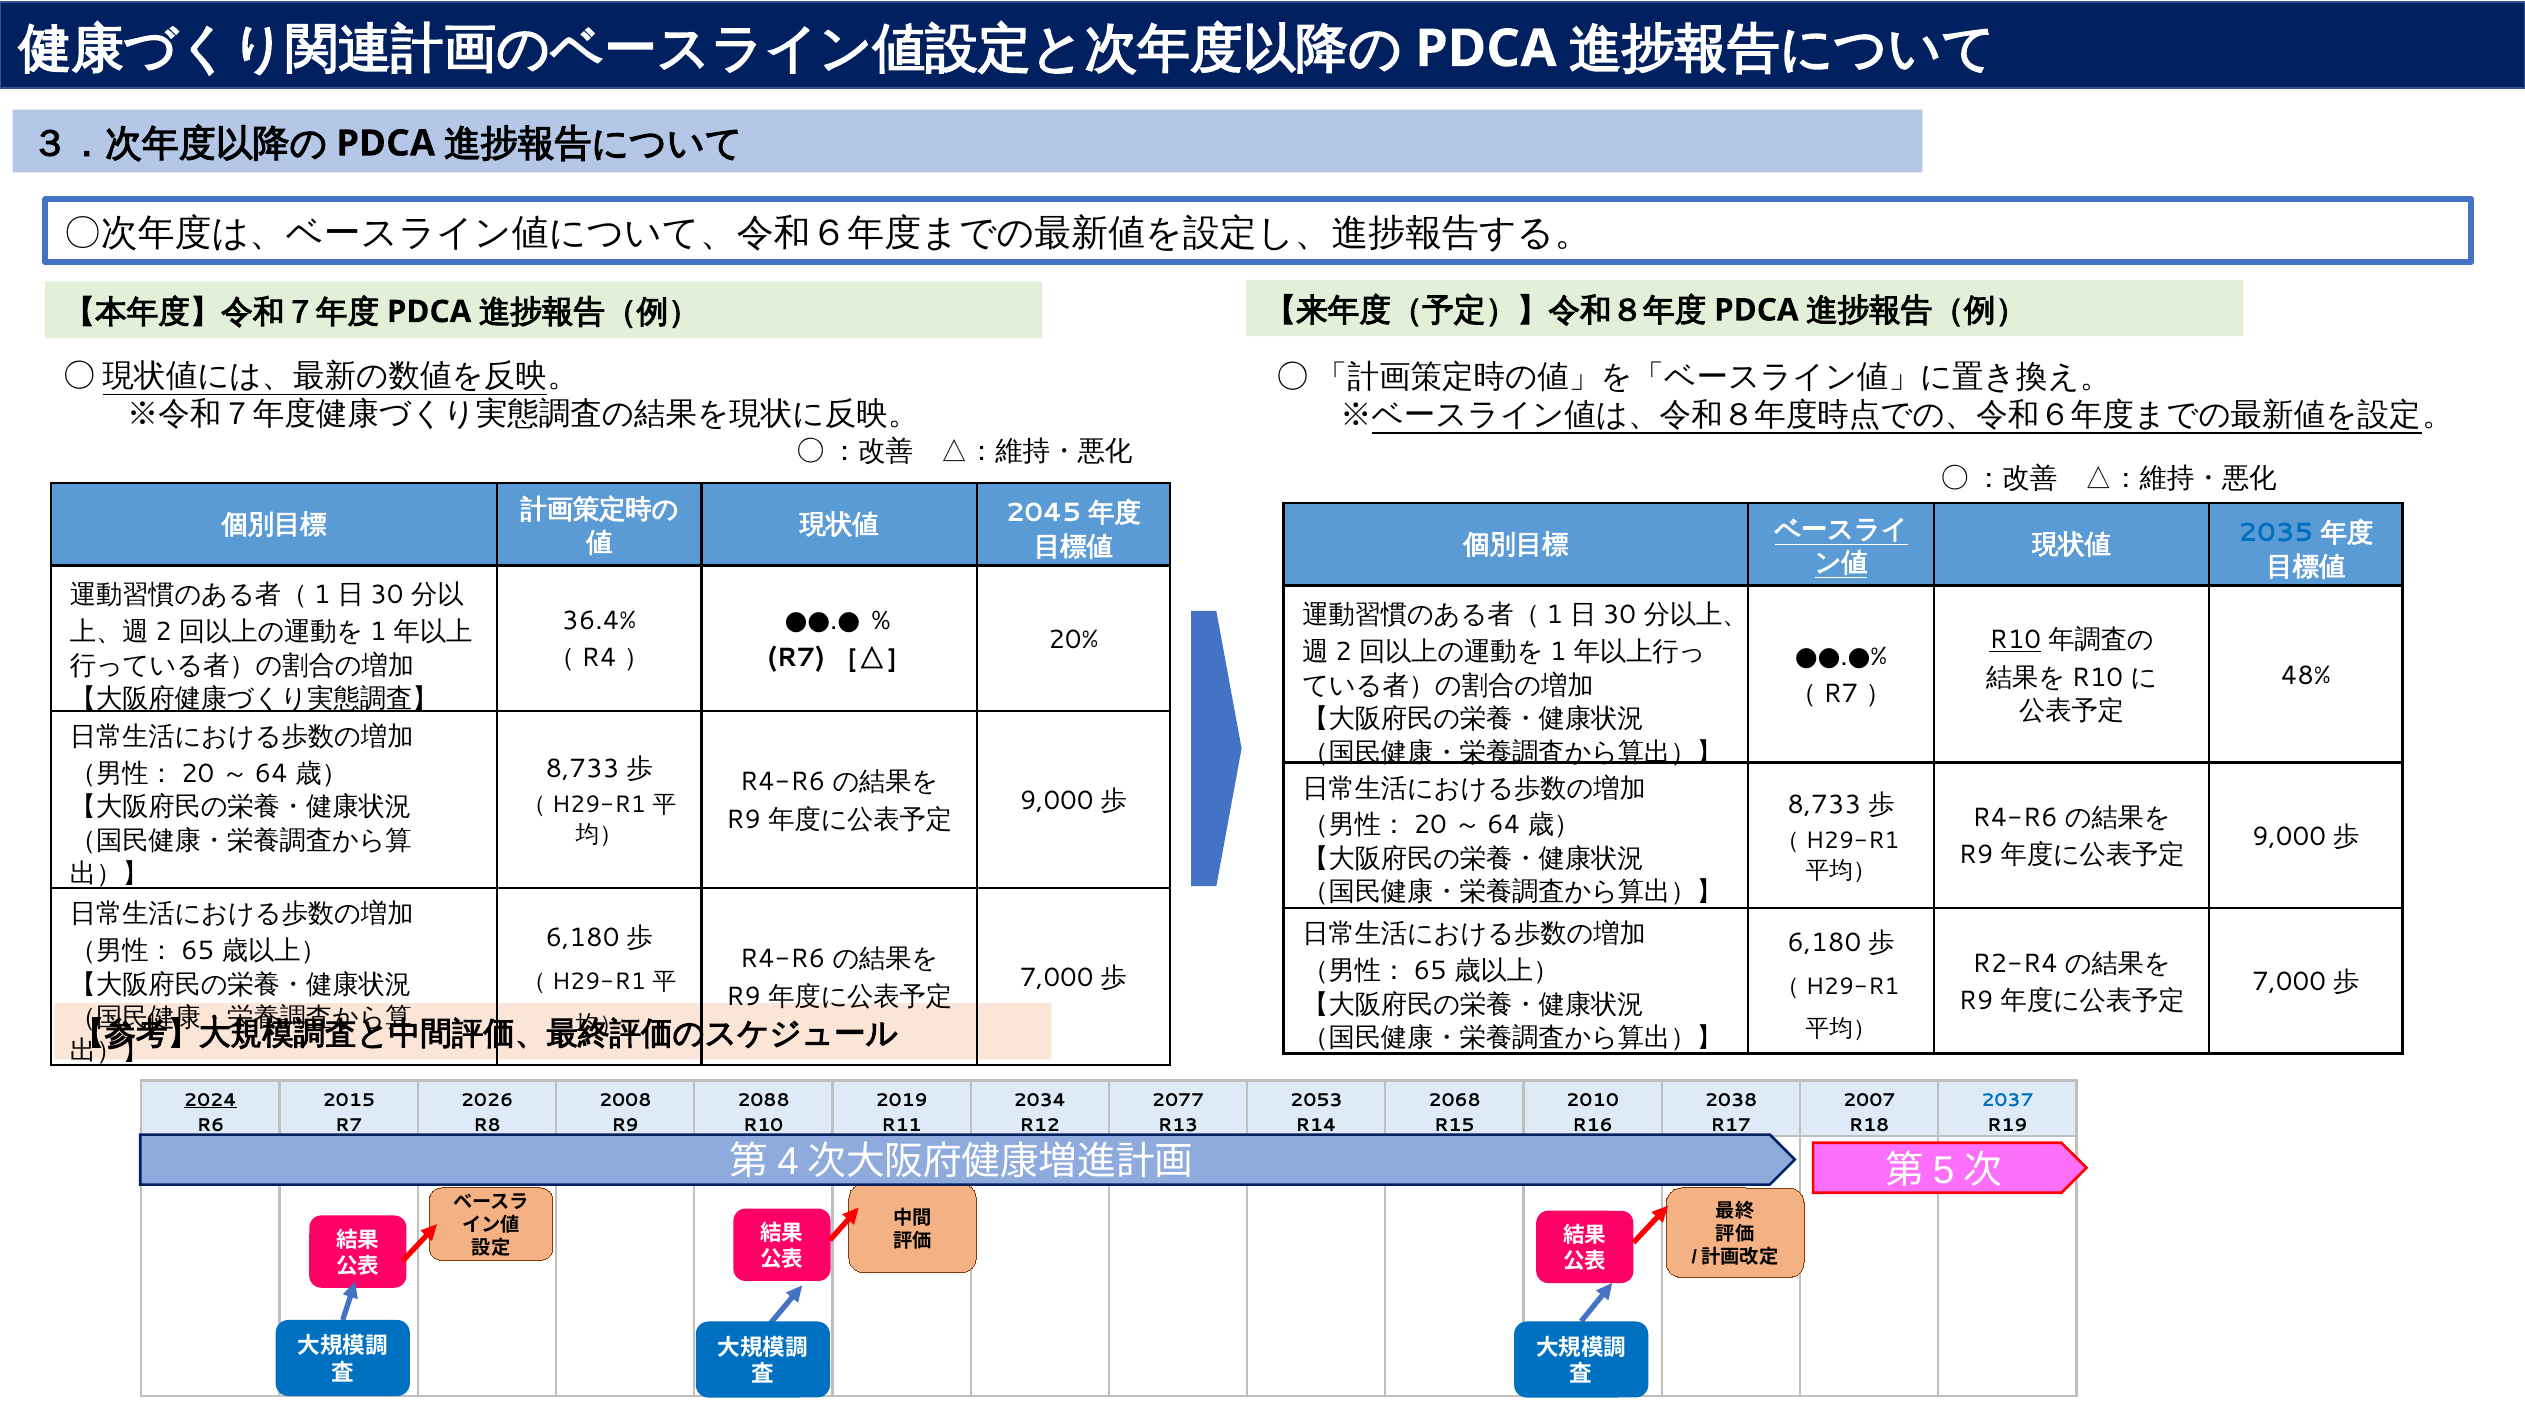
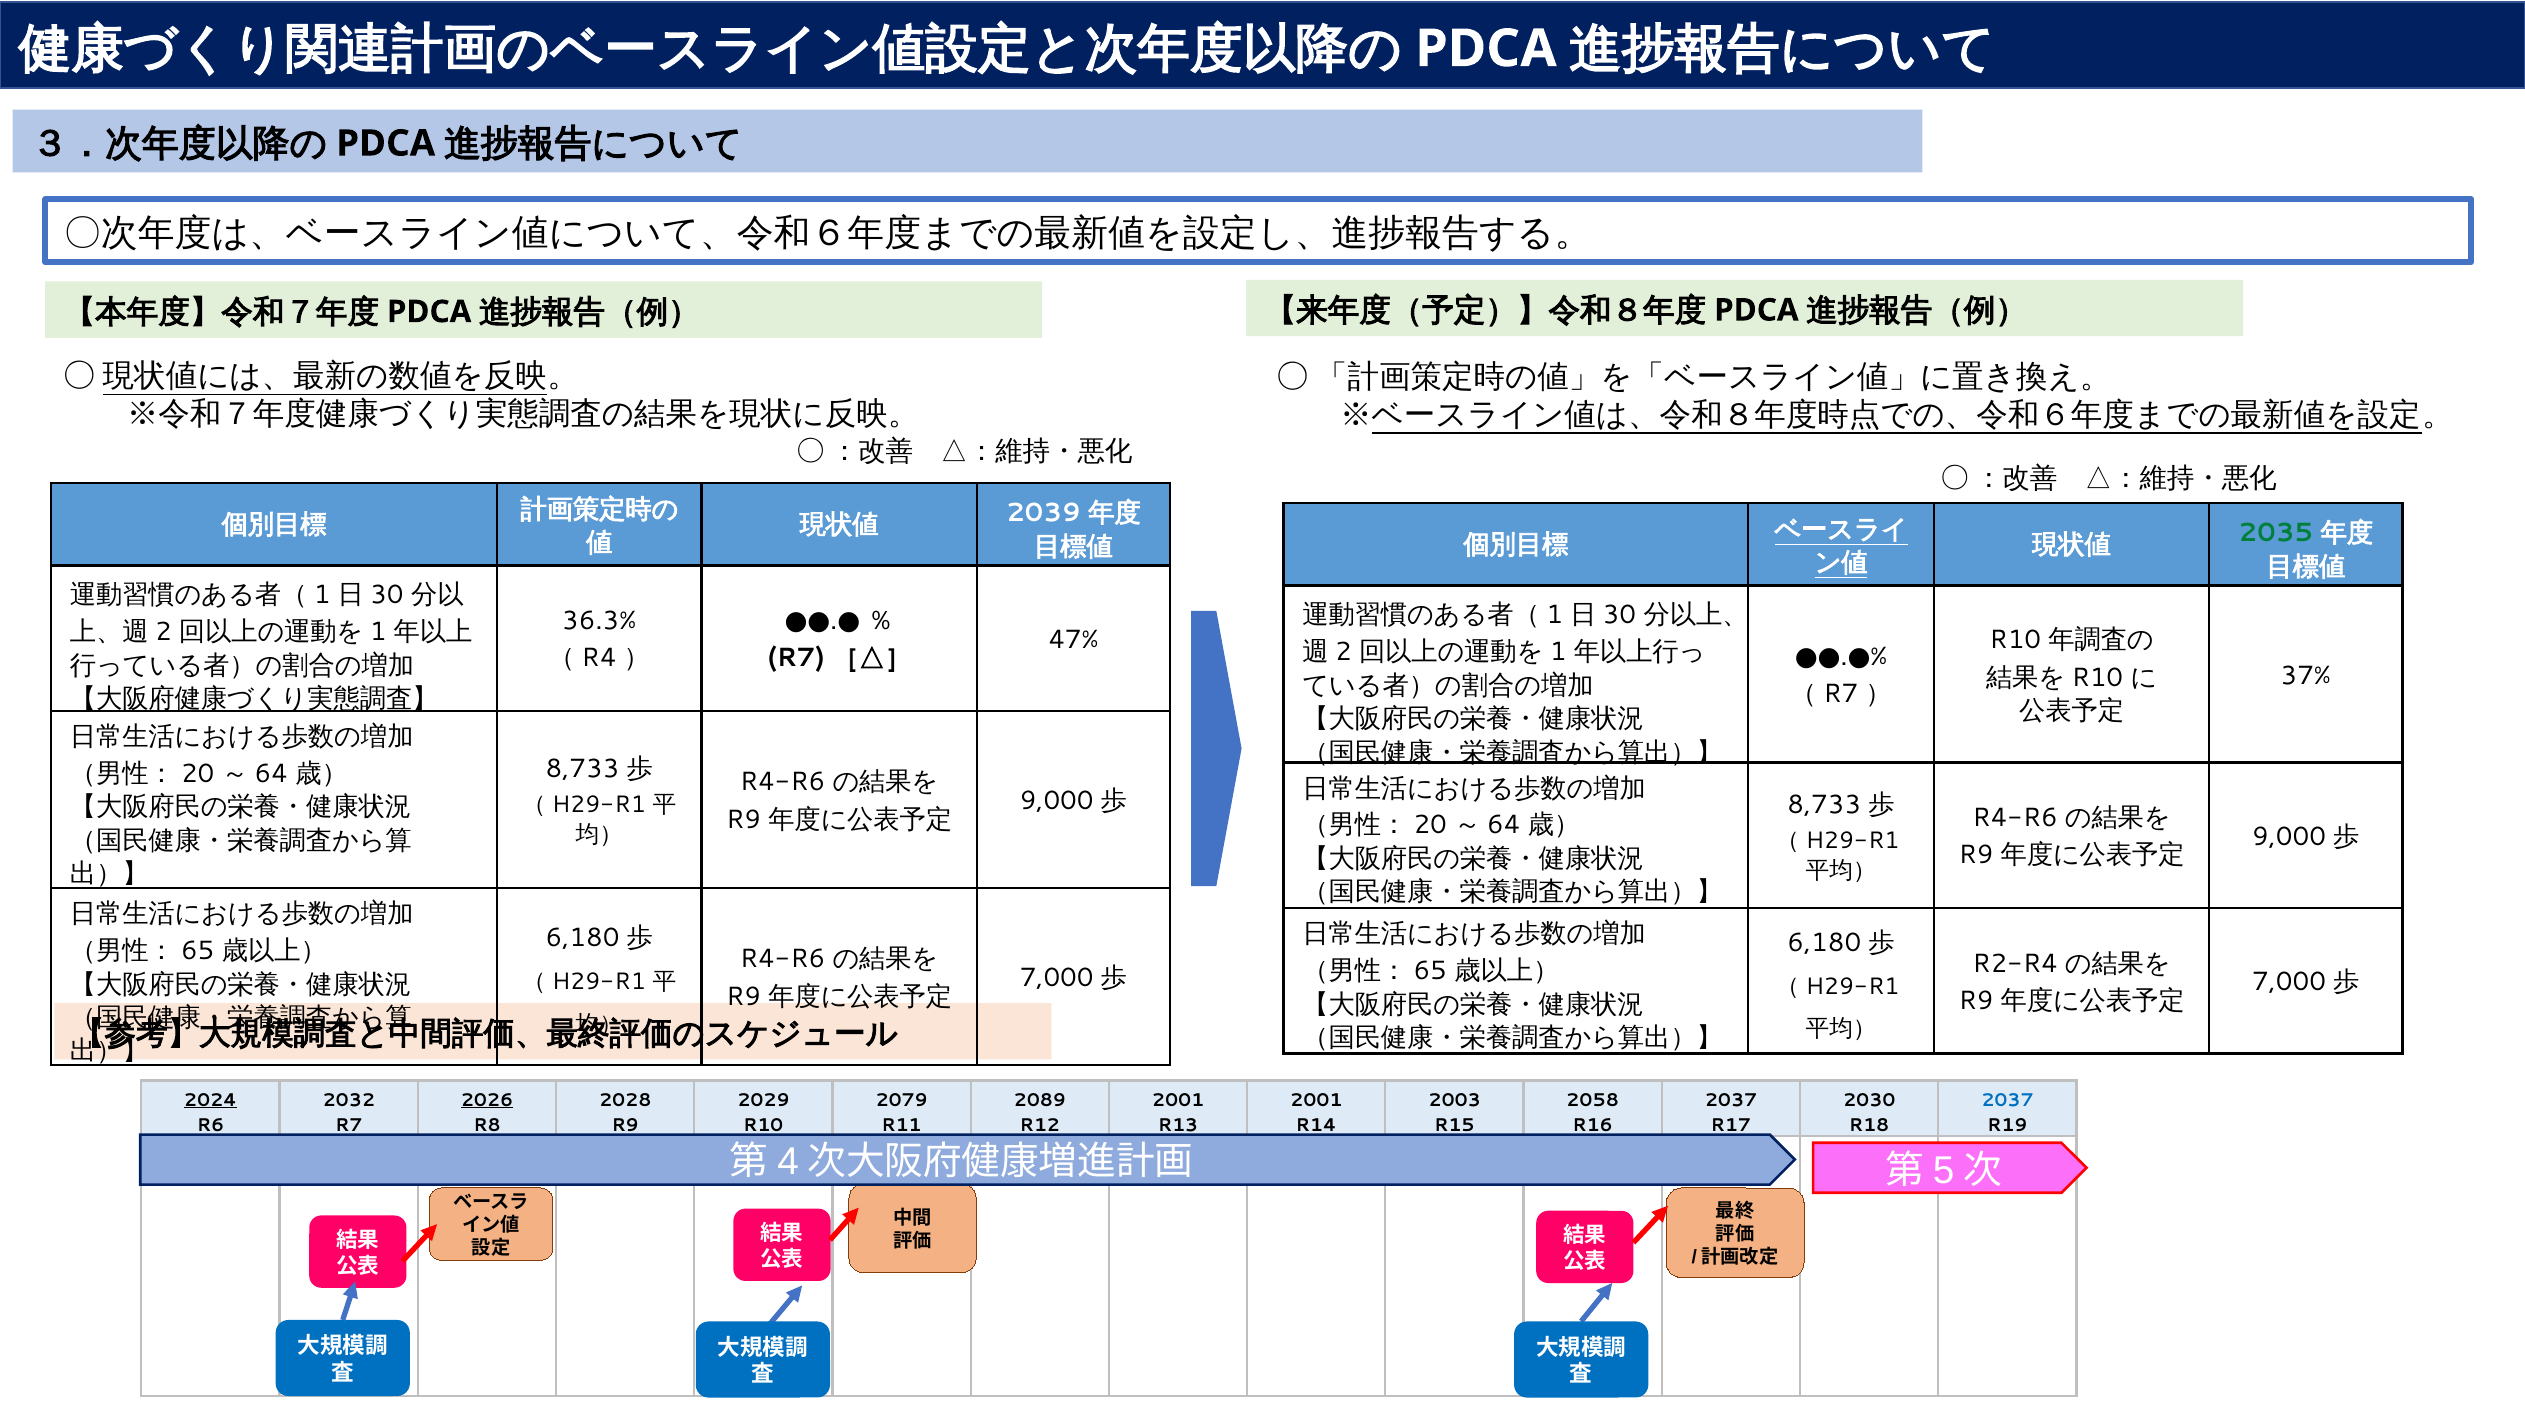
2045: 2045 -> 2039
2035 colour: blue -> green
36.4%: 36.4% -> 36.3%
20%: 20% -> 47%
R10 at (2015, 640) underline: present -> none
48%: 48% -> 37%
2015: 2015 -> 2032
2026 underline: none -> present
2008: 2008 -> 2028
2088: 2088 -> 2029
2019: 2019 -> 2079
2034: 2034 -> 2089
2077 at (1178, 1100): 2077 -> 2001
2053 at (1316, 1100): 2053 -> 2001
2068: 2068 -> 2003
2010: 2010 -> 2058
2038 at (1731, 1100): 2038 -> 2037
2007: 2007 -> 2030
